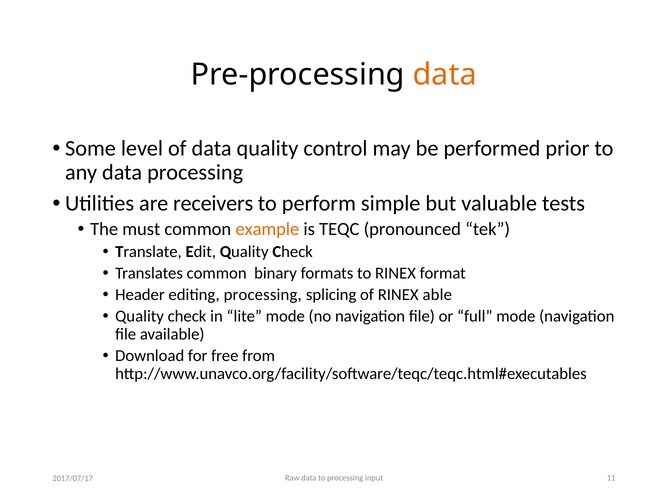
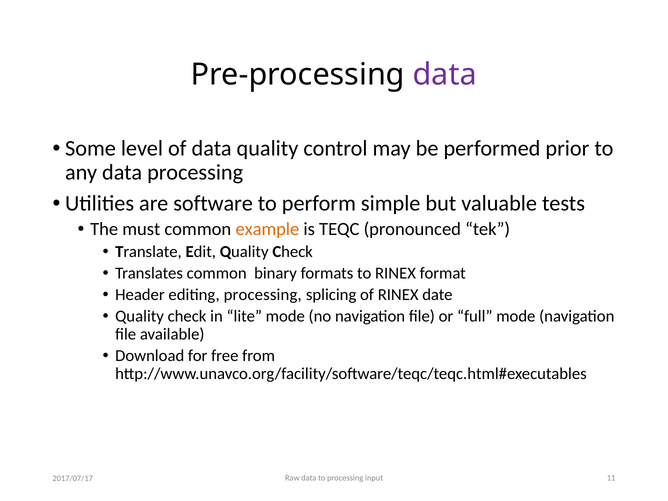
data at (445, 75) colour: orange -> purple
receivers: receivers -> software
able: able -> date
